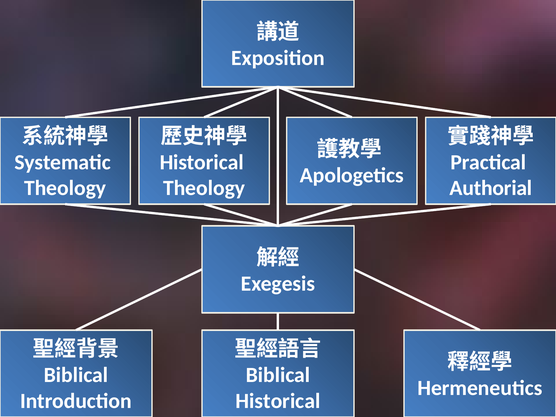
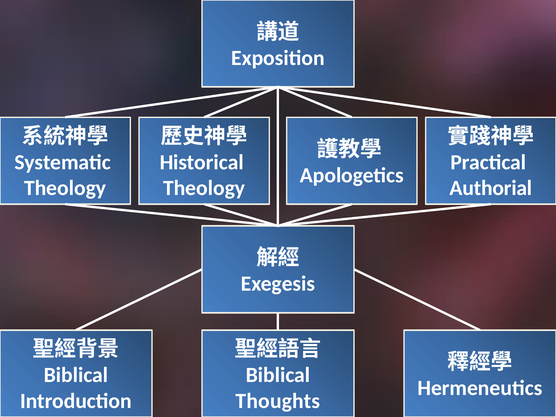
Historical at (278, 401): Historical -> Thoughts
